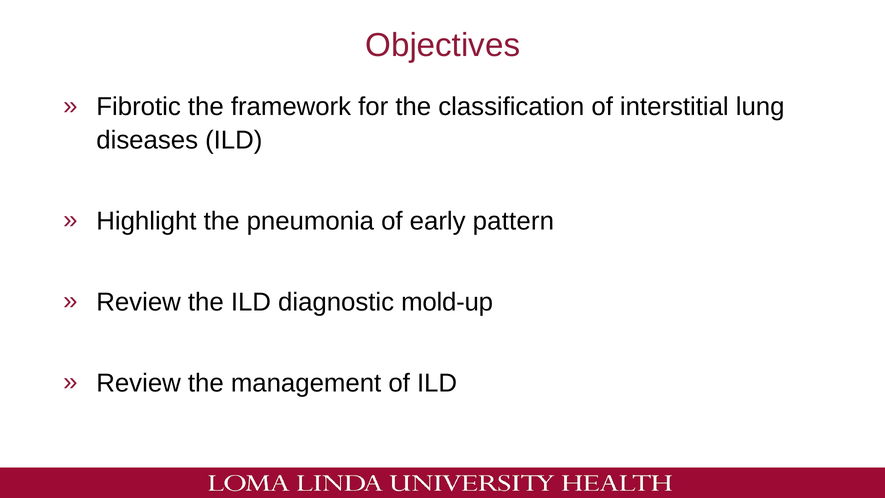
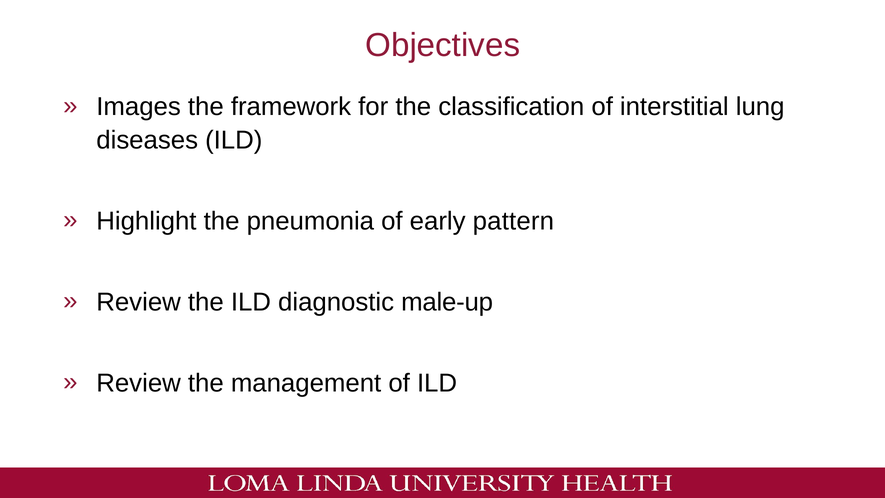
Fibrotic: Fibrotic -> Images
mold-up: mold-up -> male-up
